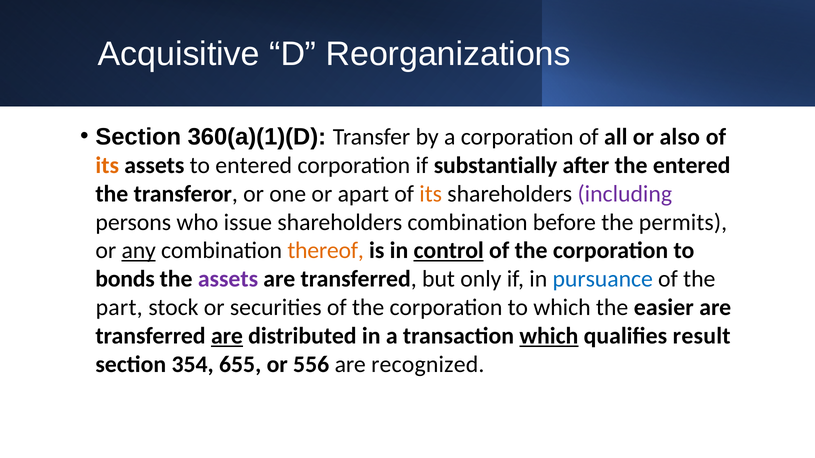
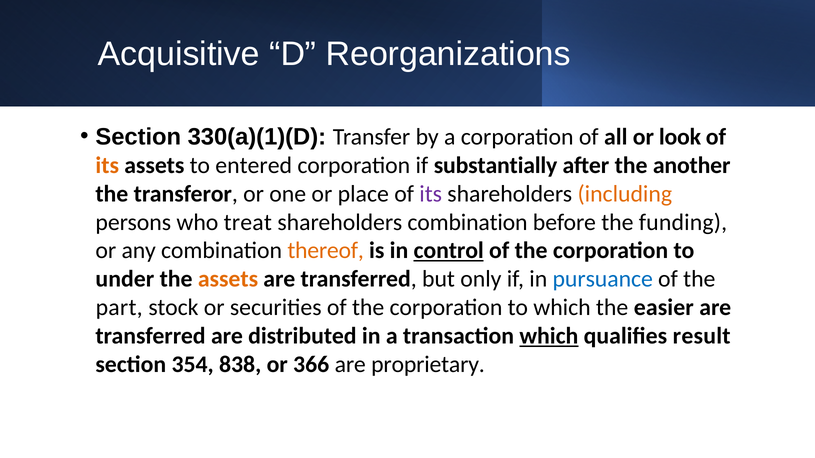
360(a)(1)(D: 360(a)(1)(D -> 330(a)(1)(D
also: also -> look
the entered: entered -> another
apart: apart -> place
its at (431, 194) colour: orange -> purple
including colour: purple -> orange
issue: issue -> treat
permits: permits -> funding
any underline: present -> none
bonds: bonds -> under
assets at (228, 279) colour: purple -> orange
are at (227, 336) underline: present -> none
655: 655 -> 838
556: 556 -> 366
recognized: recognized -> proprietary
